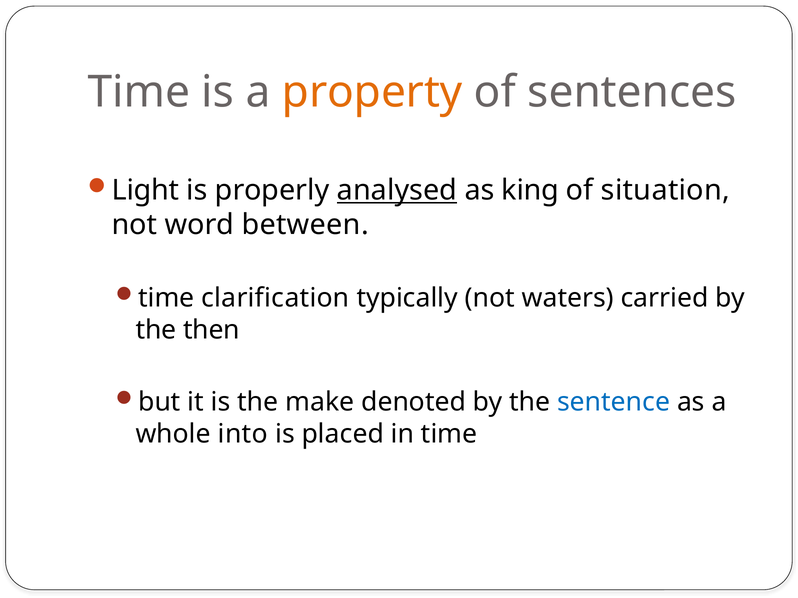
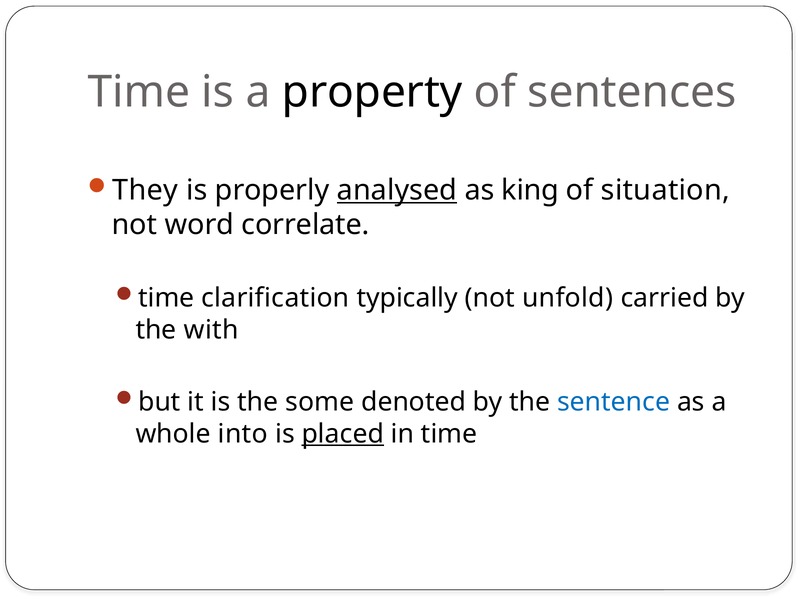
property colour: orange -> black
Light: Light -> They
between: between -> correlate
waters: waters -> unfold
then: then -> with
make: make -> some
placed underline: none -> present
